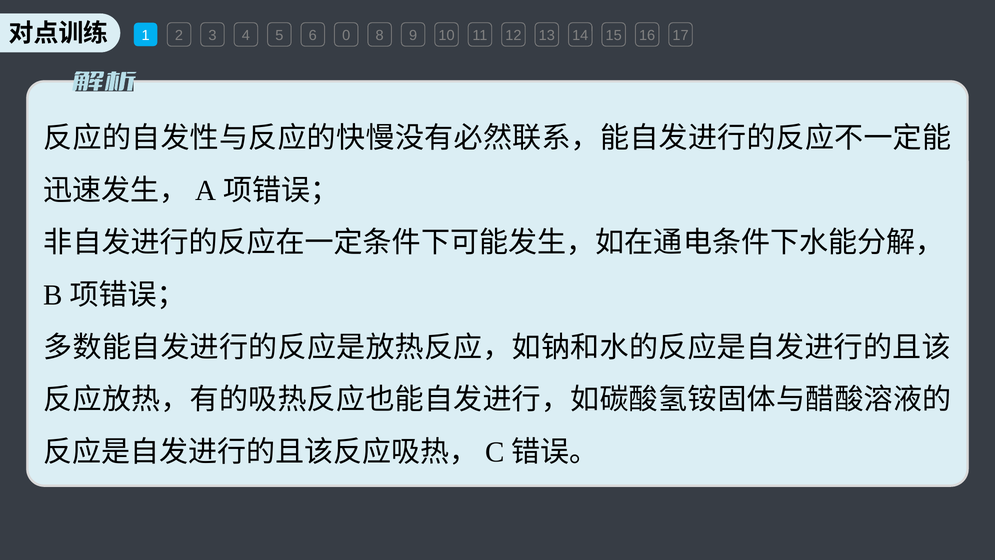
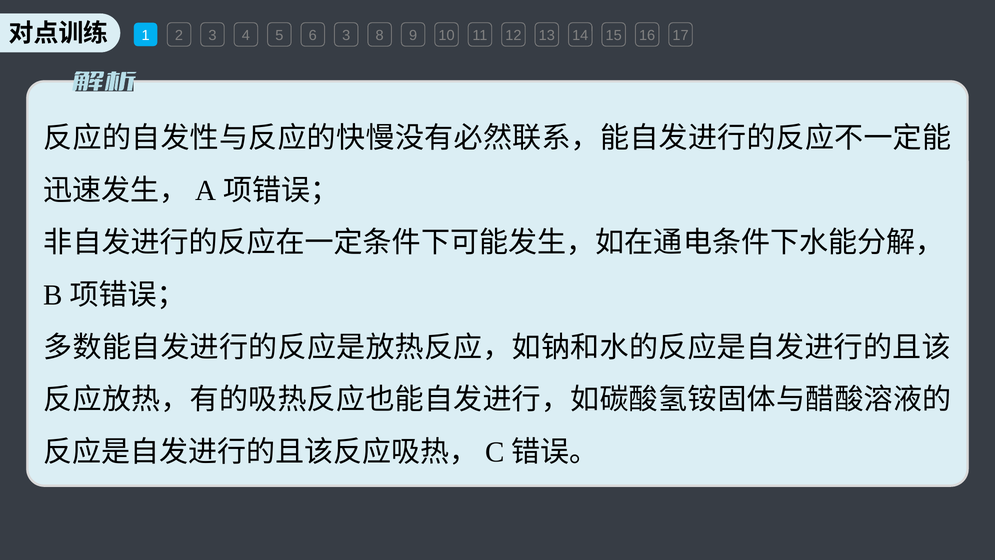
6 0: 0 -> 3
